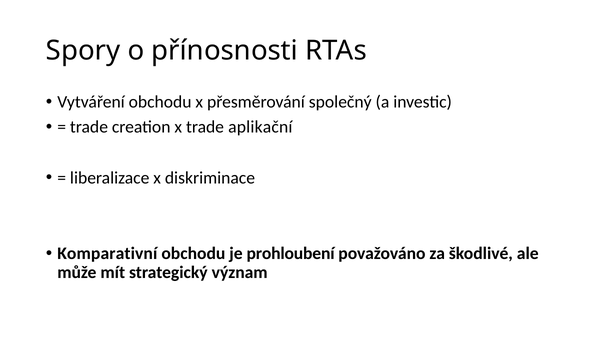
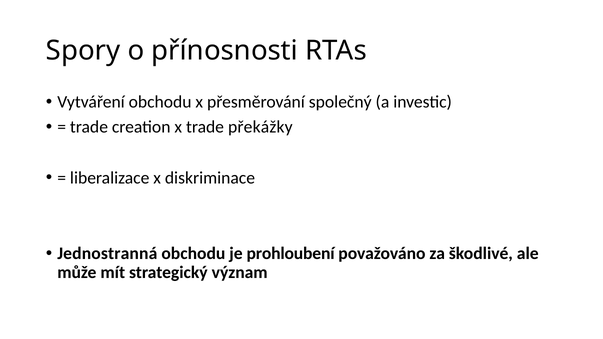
aplikační: aplikační -> překážky
Komparativní: Komparativní -> Jednostranná
